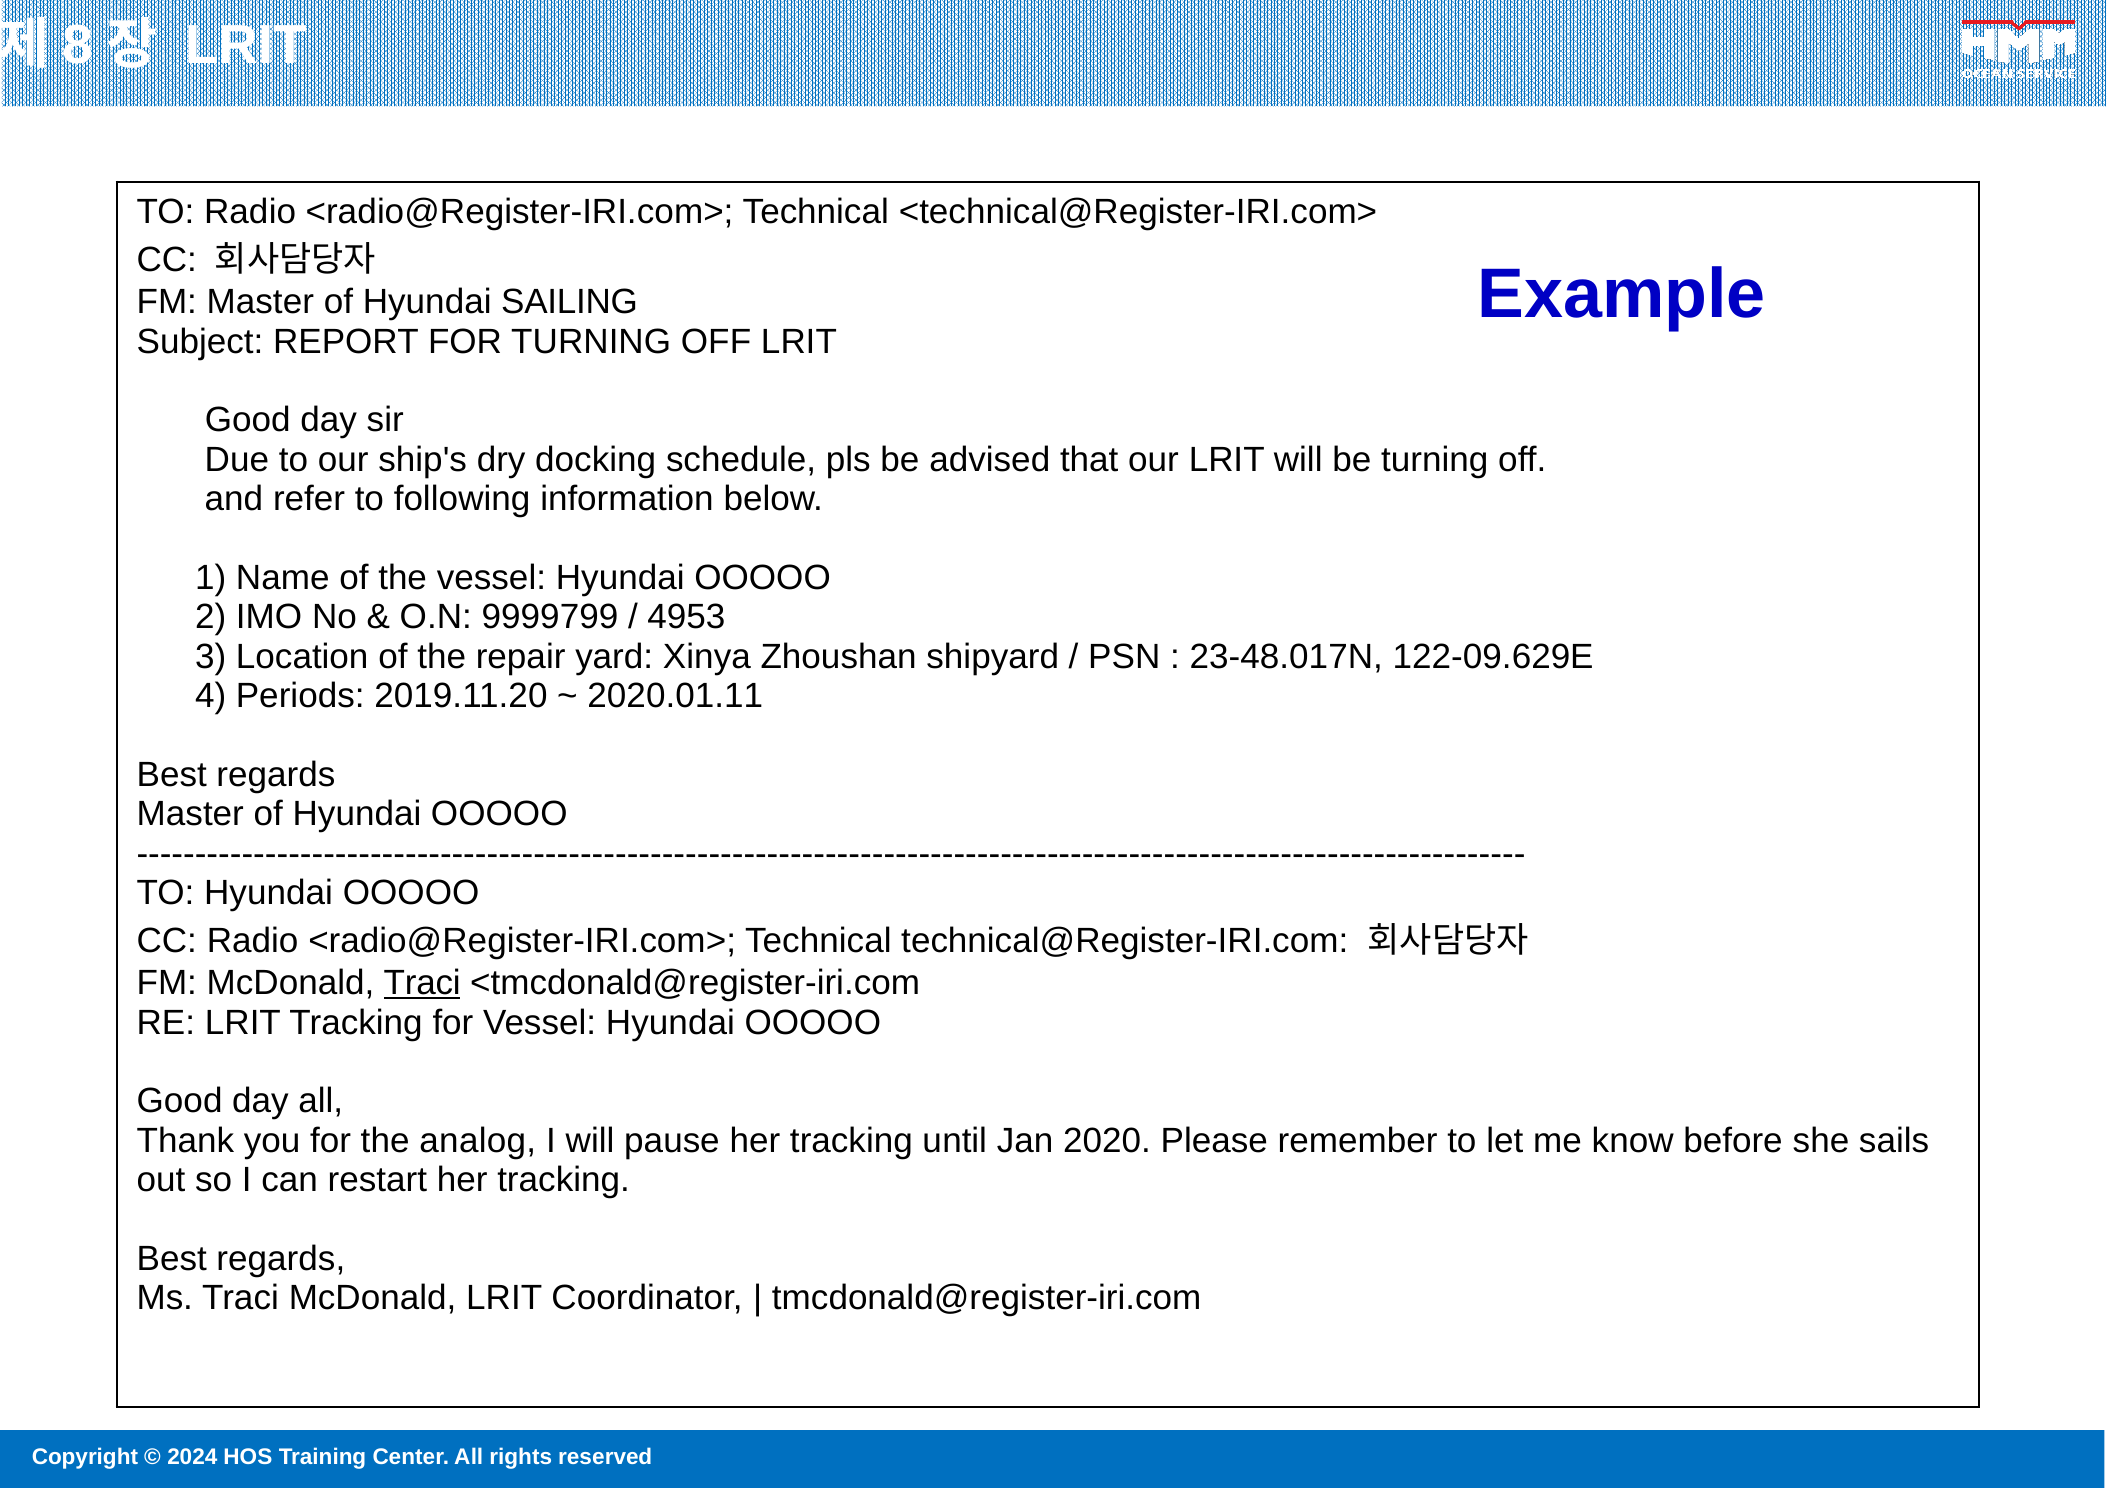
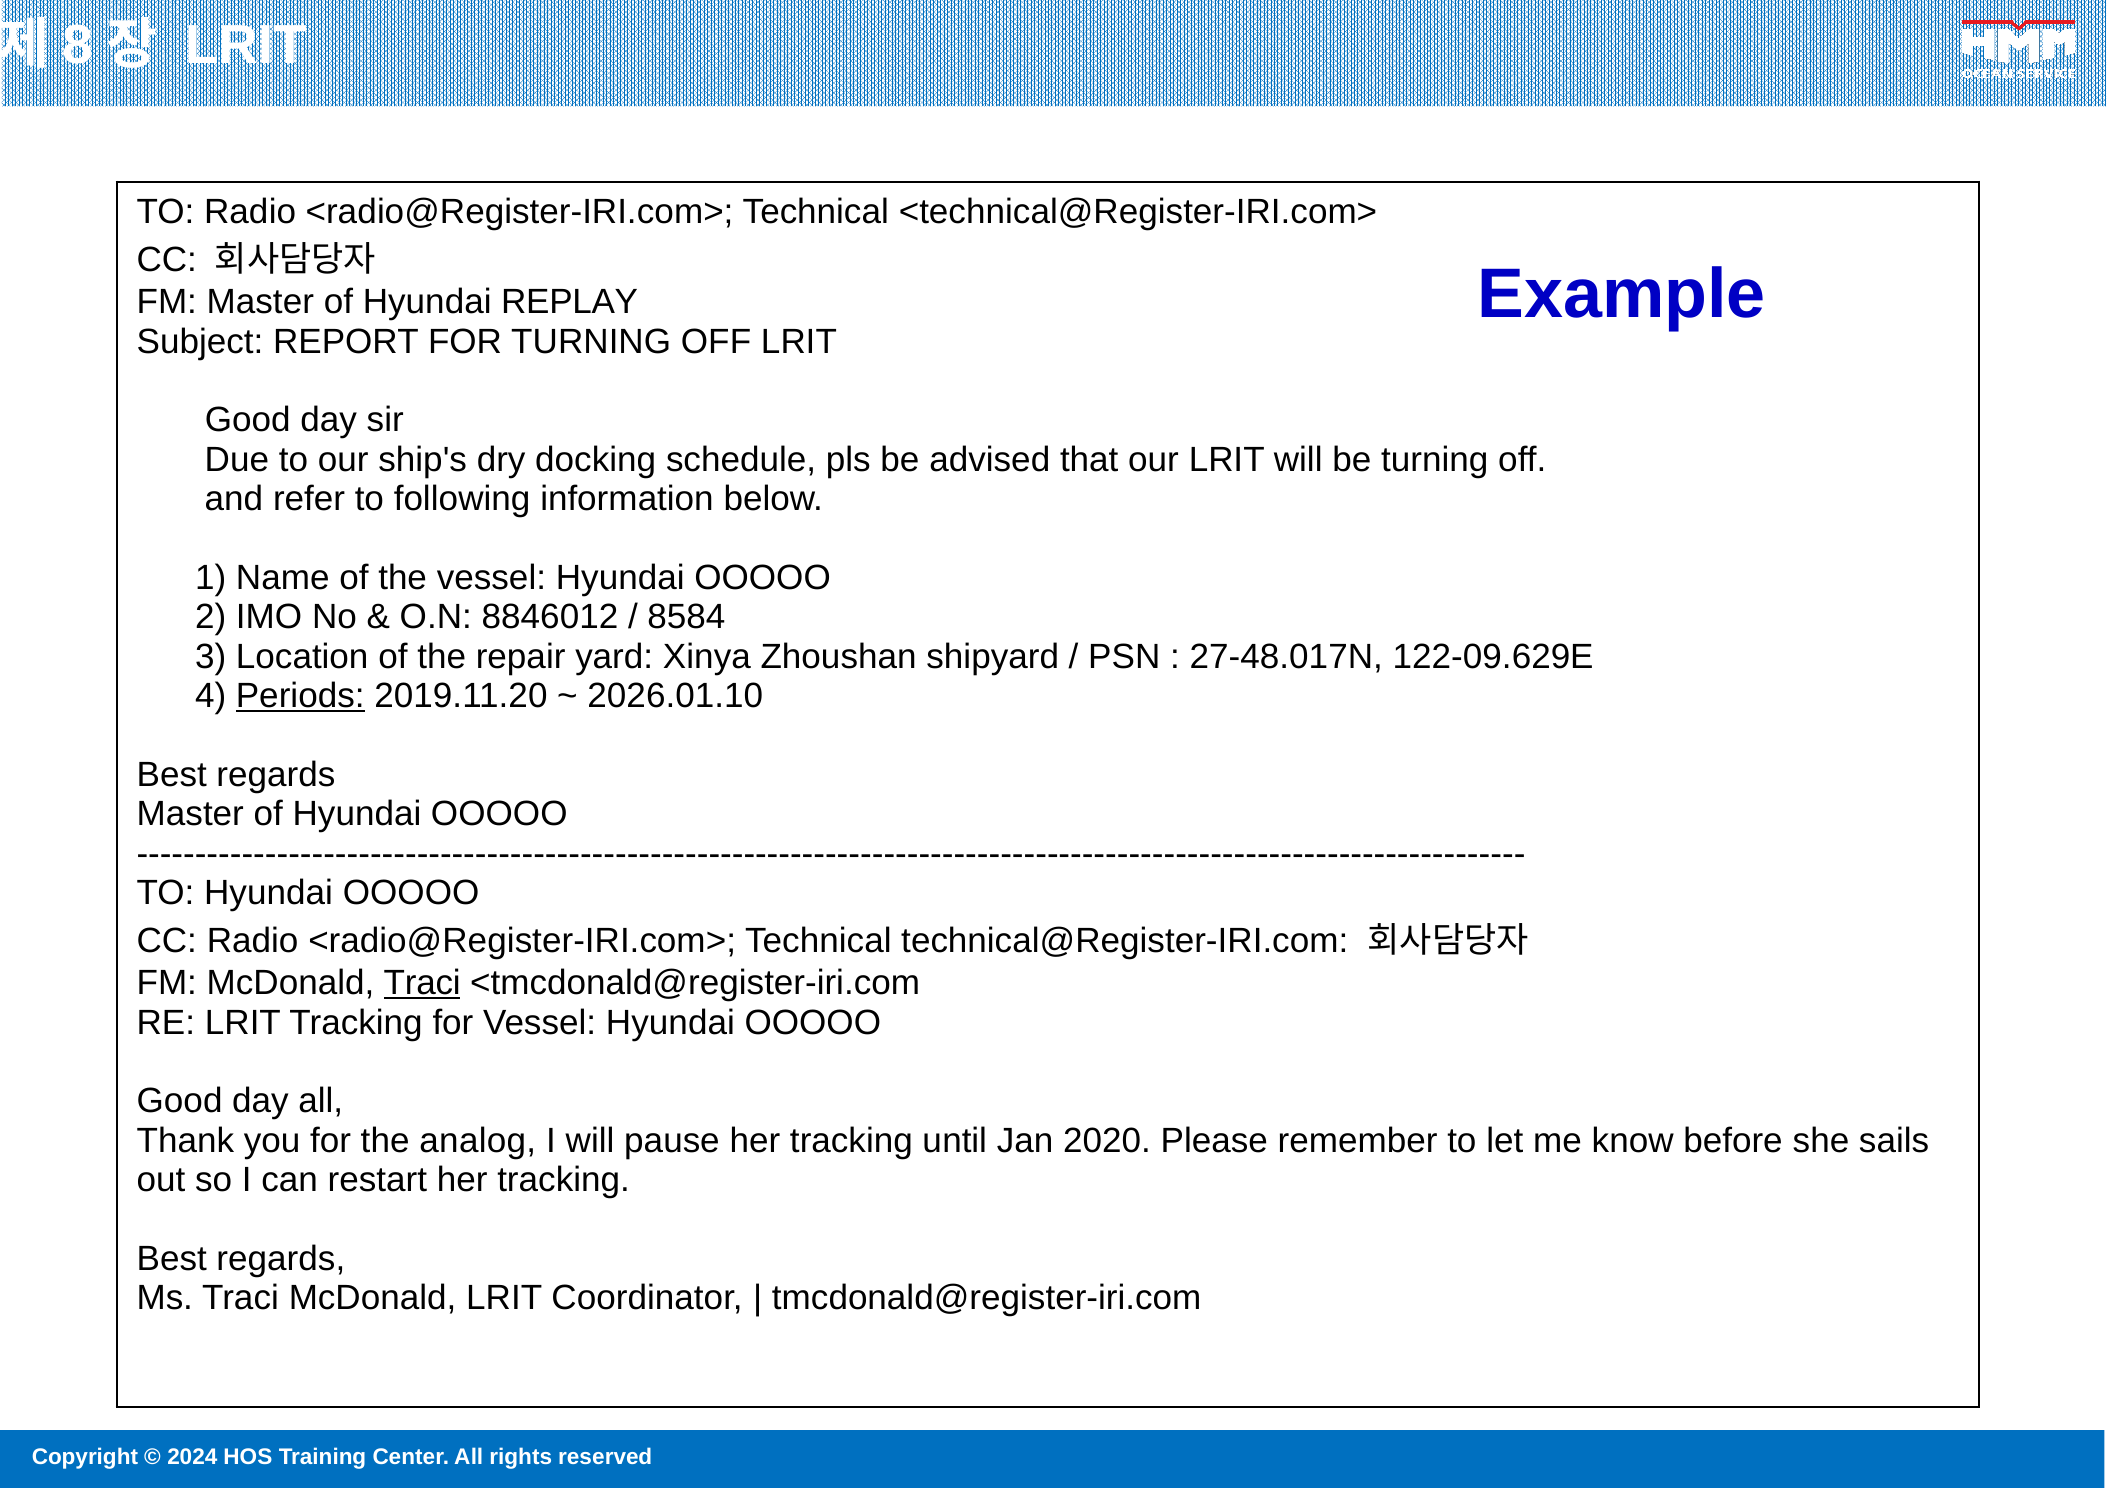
SAILING: SAILING -> REPLAY
9999799: 9999799 -> 8846012
4953: 4953 -> 8584
23-48.017N: 23-48.017N -> 27-48.017N
Periods underline: none -> present
2020.01.11: 2020.01.11 -> 2026.01.10
